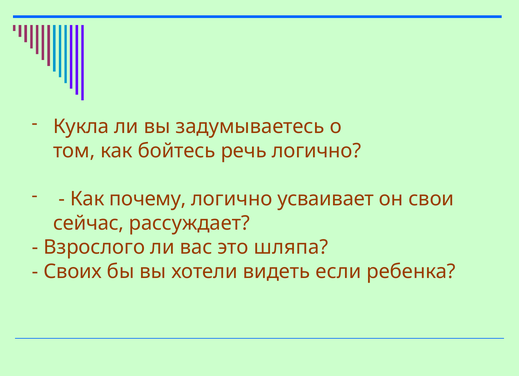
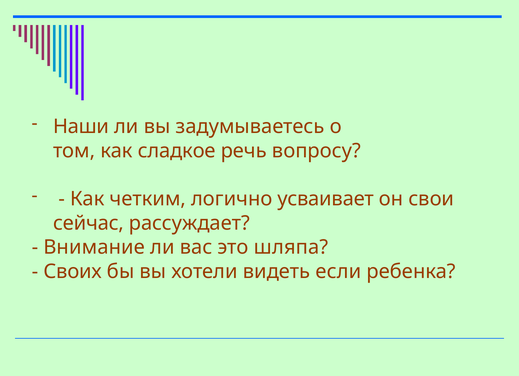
Кукла: Кукла -> Наши
бойтесь: бойтесь -> сладкое
речь логично: логично -> вопросу
почему: почему -> четким
Взрослого: Взрослого -> Внимание
